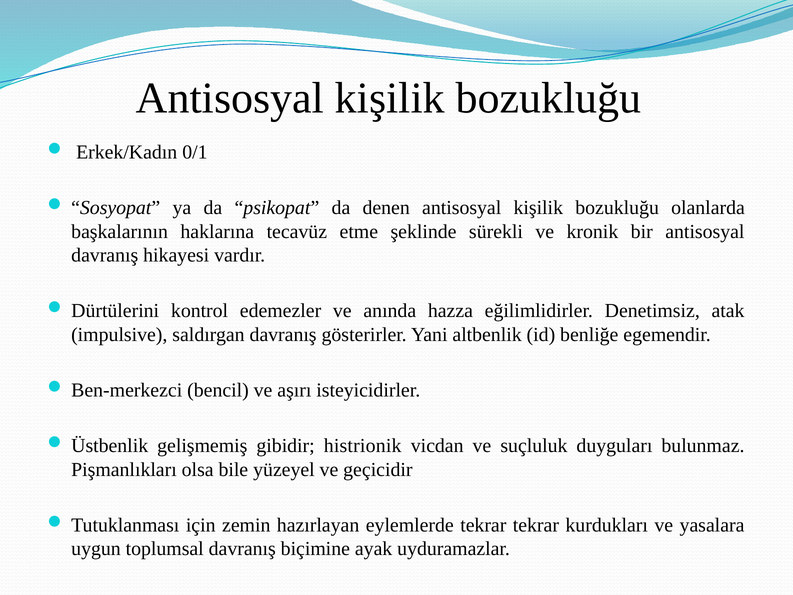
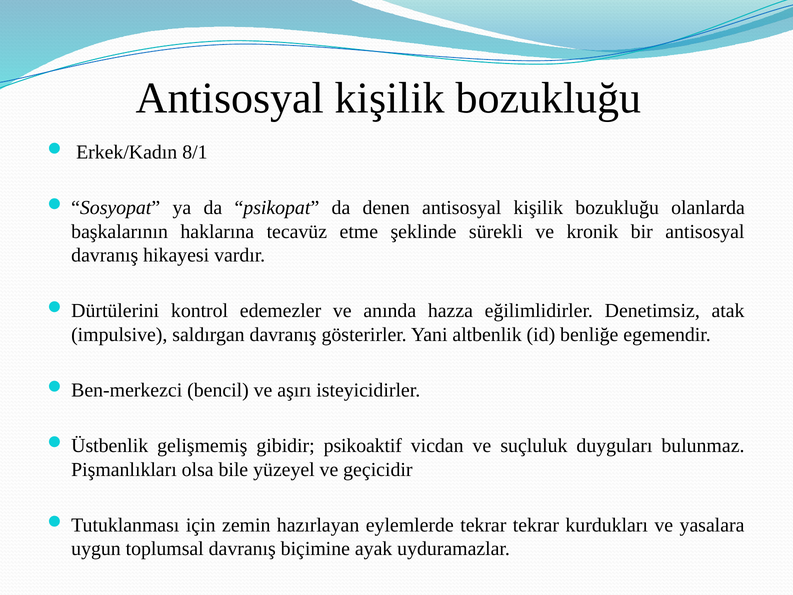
0/1: 0/1 -> 8/1
histrionik: histrionik -> psikoaktif
